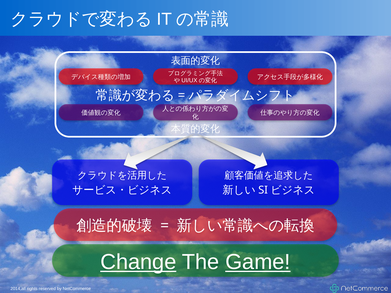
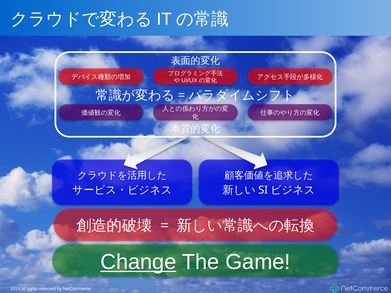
Game underline: present -> none
